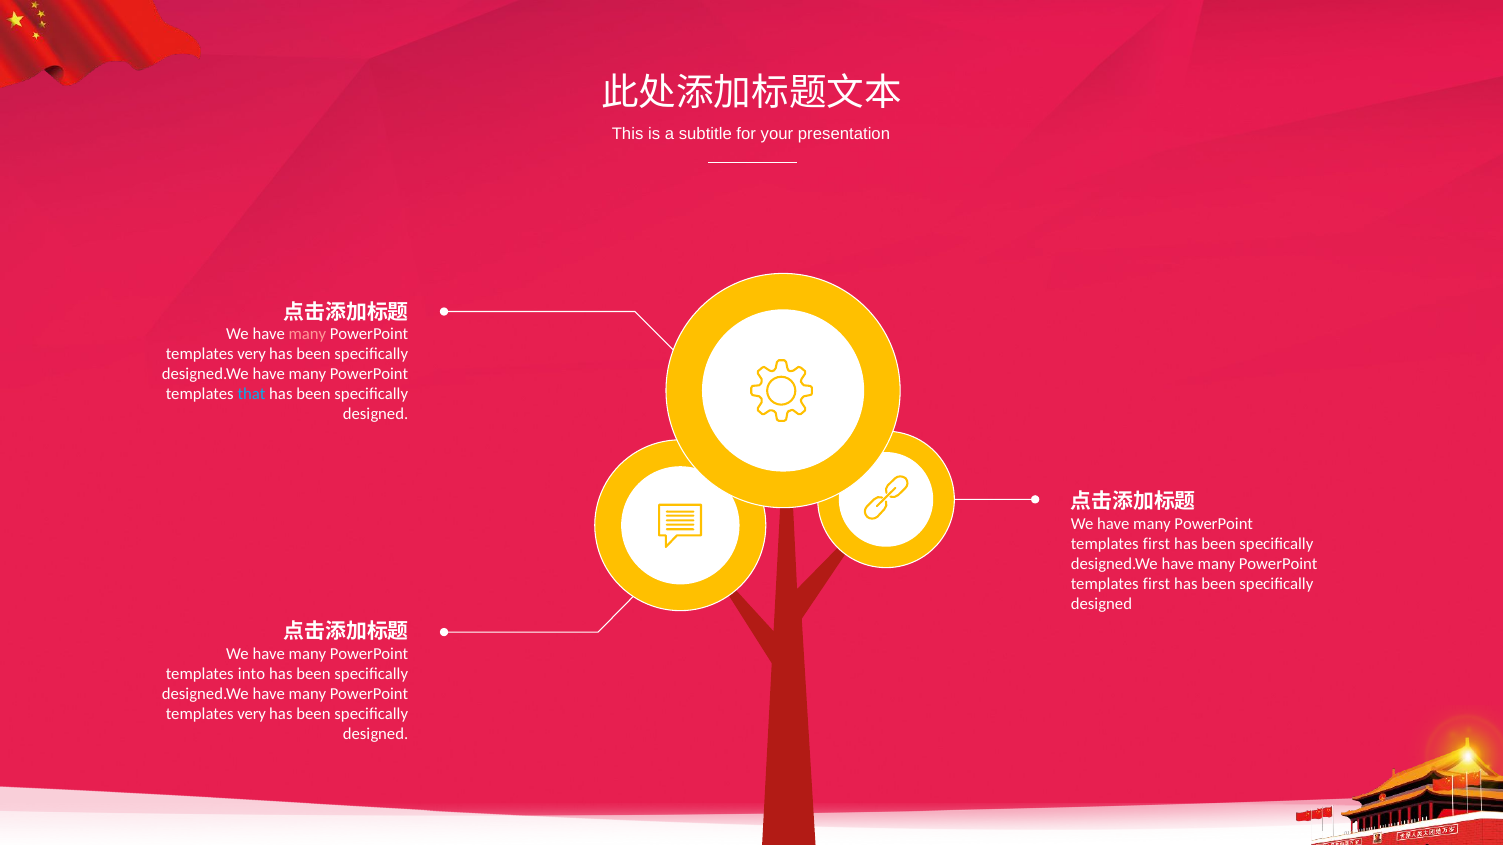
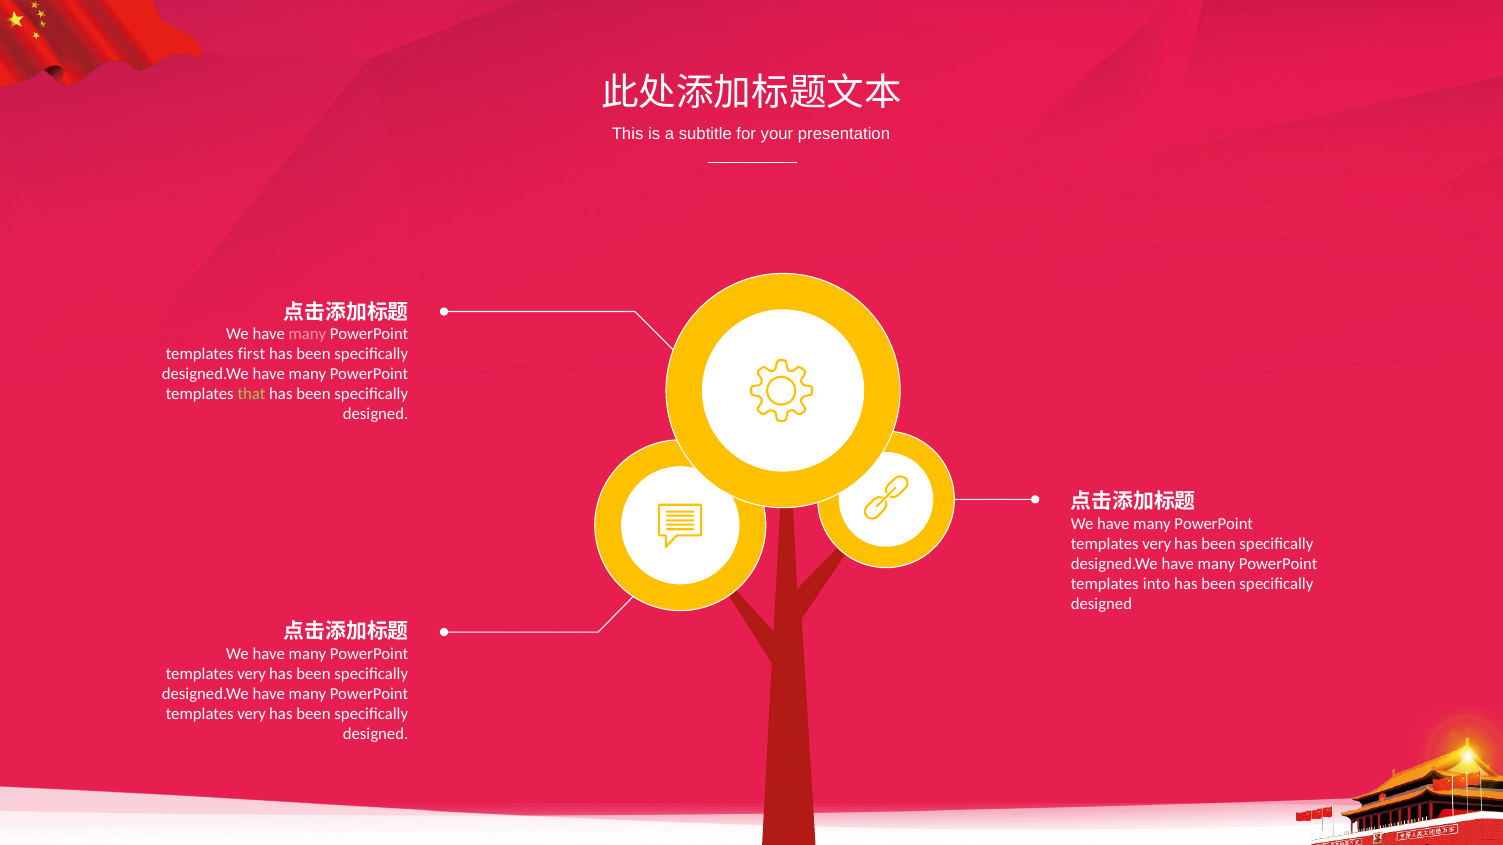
very at (252, 354): very -> first
that colour: light blue -> light green
first at (1157, 544): first -> very
first at (1157, 584): first -> into
into at (251, 674): into -> very
